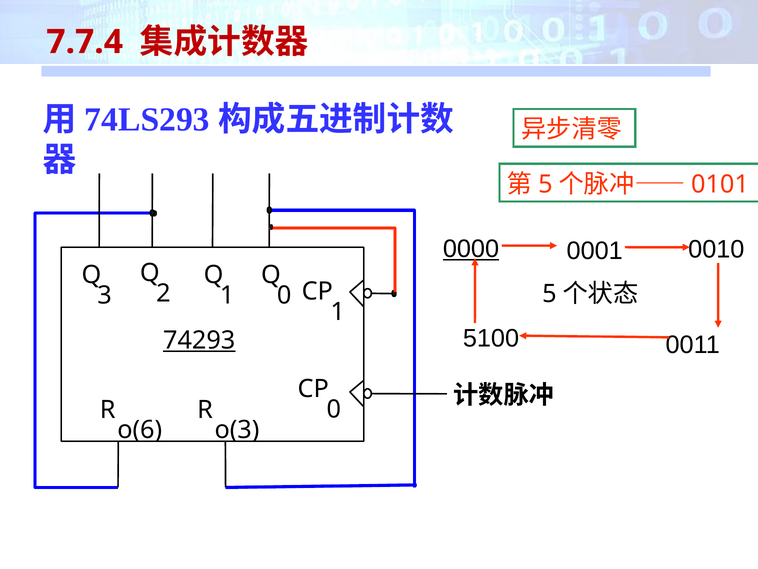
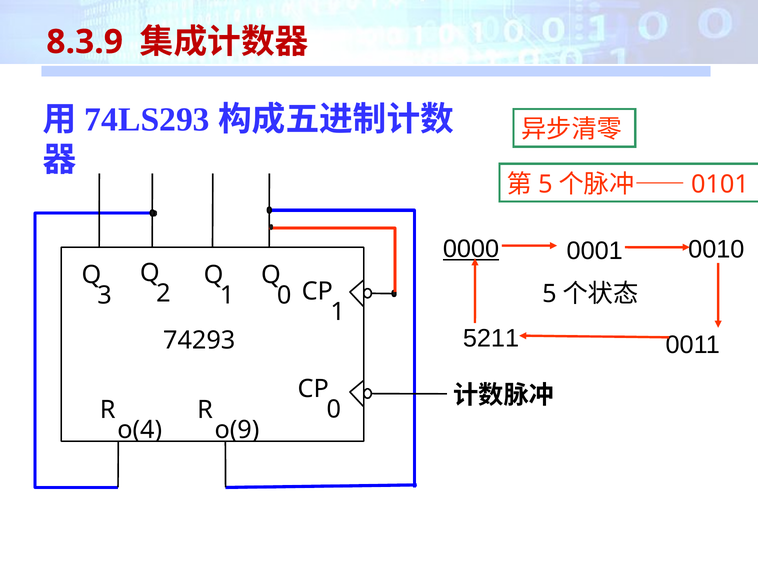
7.7.4: 7.7.4 -> 8.3.9
5100: 5100 -> 5211
74293 underline: present -> none
o(6: o(6 -> o(4
o(3: o(3 -> o(9
